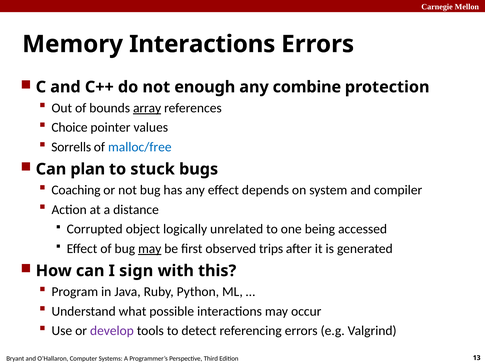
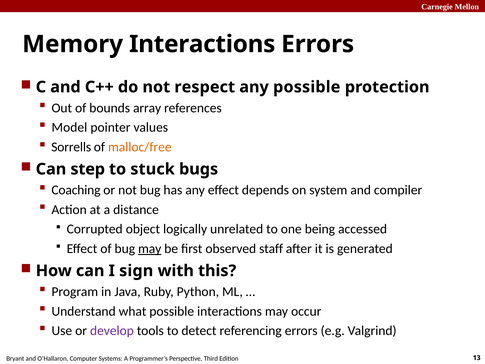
enough: enough -> respect
any combine: combine -> possible
array underline: present -> none
Choice: Choice -> Model
malloc/free colour: blue -> orange
plan: plan -> step
trips: trips -> staff
